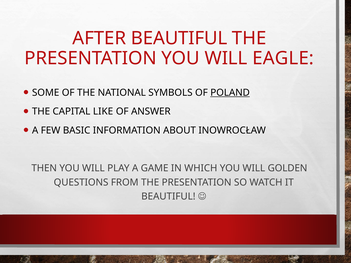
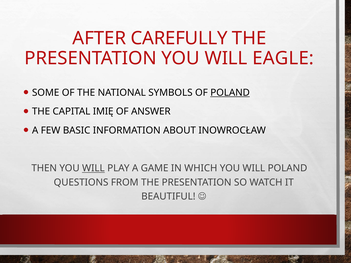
AFTER BEAUTIFUL: BEAUTIFUL -> CAREFULLY
LIKE: LIKE -> IMIĘ
WILL at (93, 168) underline: none -> present
WILL GOLDEN: GOLDEN -> POLAND
